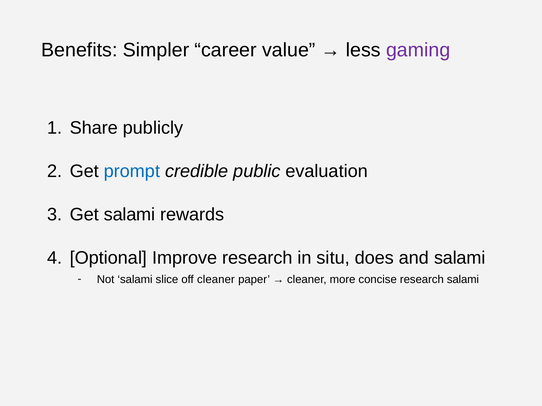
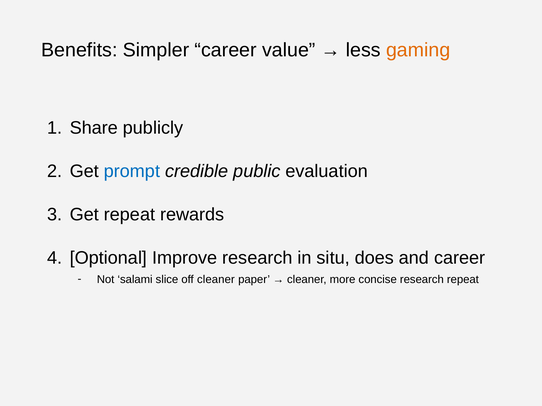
gaming colour: purple -> orange
Get salami: salami -> repeat
and salami: salami -> career
research salami: salami -> repeat
